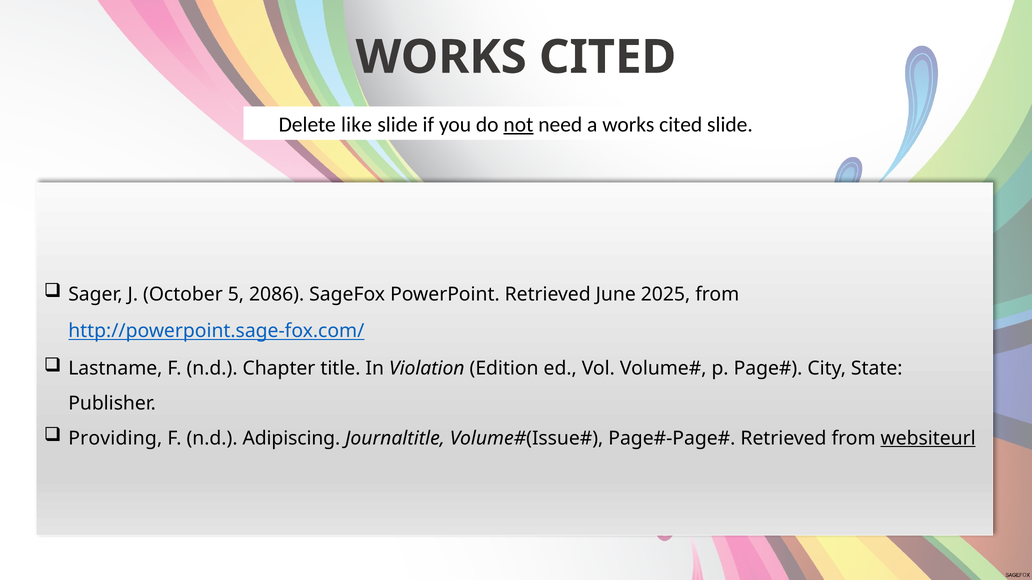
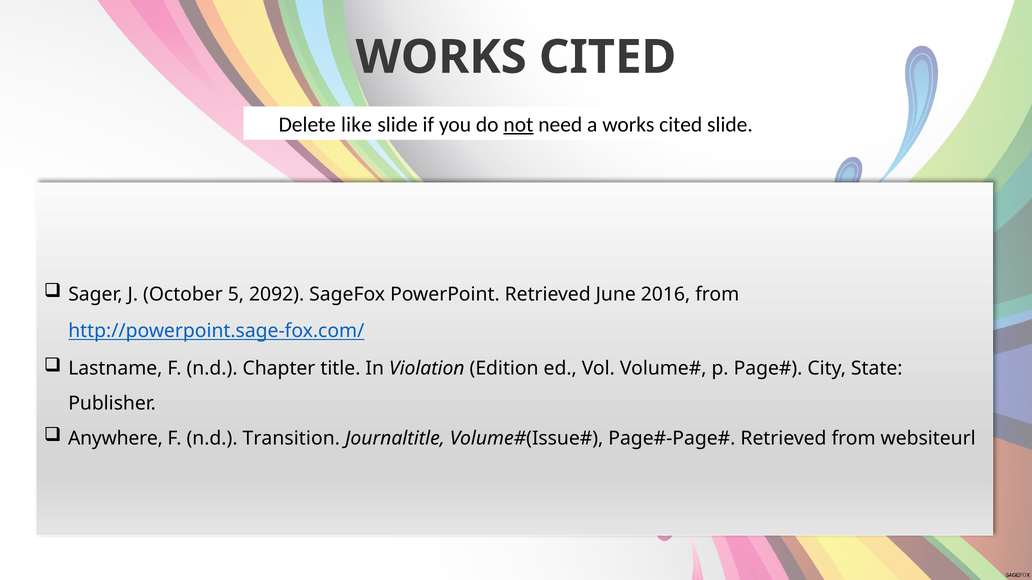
2086: 2086 -> 2092
2025: 2025 -> 2016
Providing: Providing -> Anywhere
Adipiscing: Adipiscing -> Transition
websiteurl underline: present -> none
